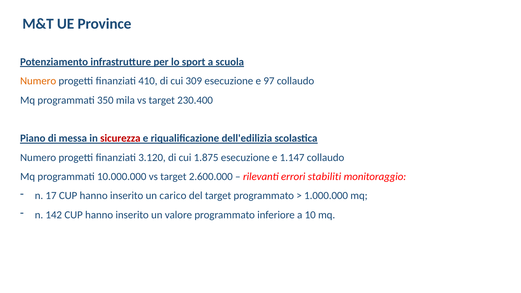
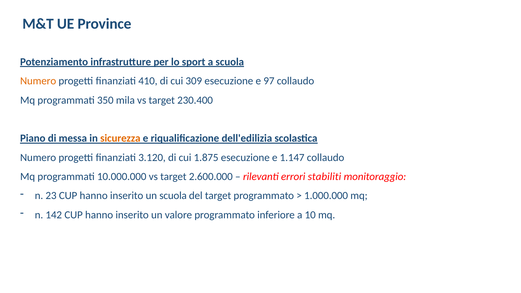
sicurezza colour: red -> orange
17: 17 -> 23
un carico: carico -> scuola
